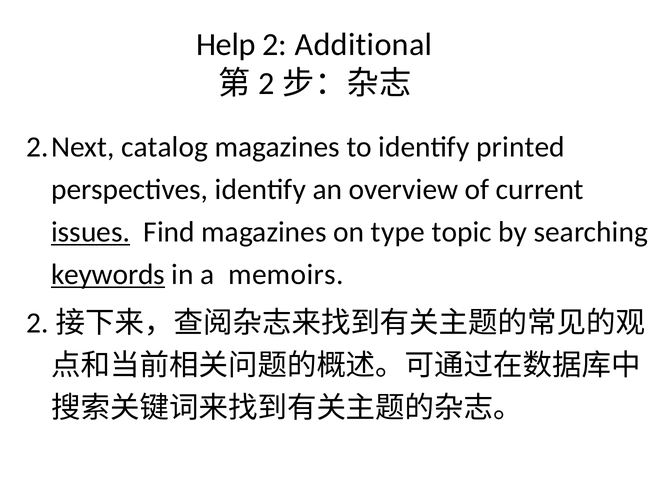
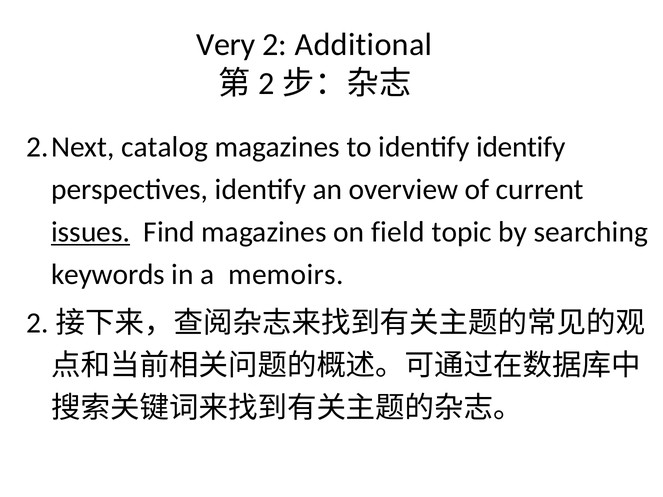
Help: Help -> Very
identify printed: printed -> identify
type: type -> field
keywords underline: present -> none
